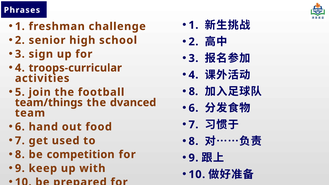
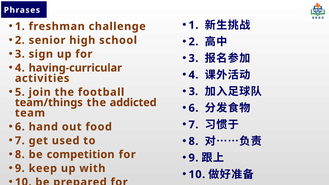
troops-curricular: troops-curricular -> having-curricular
8 at (193, 92): 8 -> 3
dvanced: dvanced -> addicted
